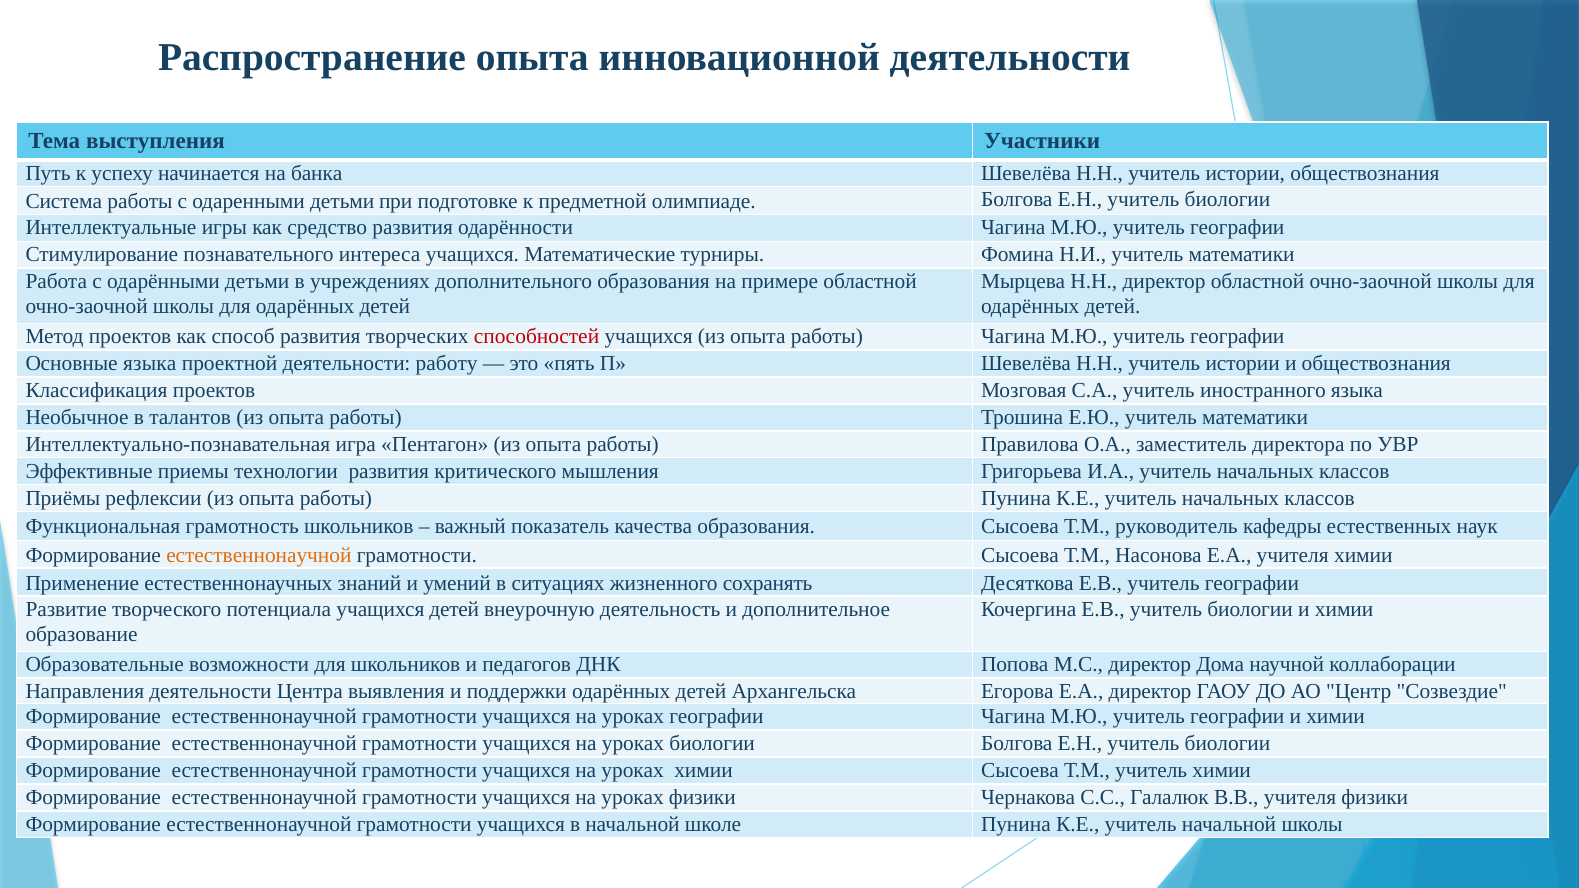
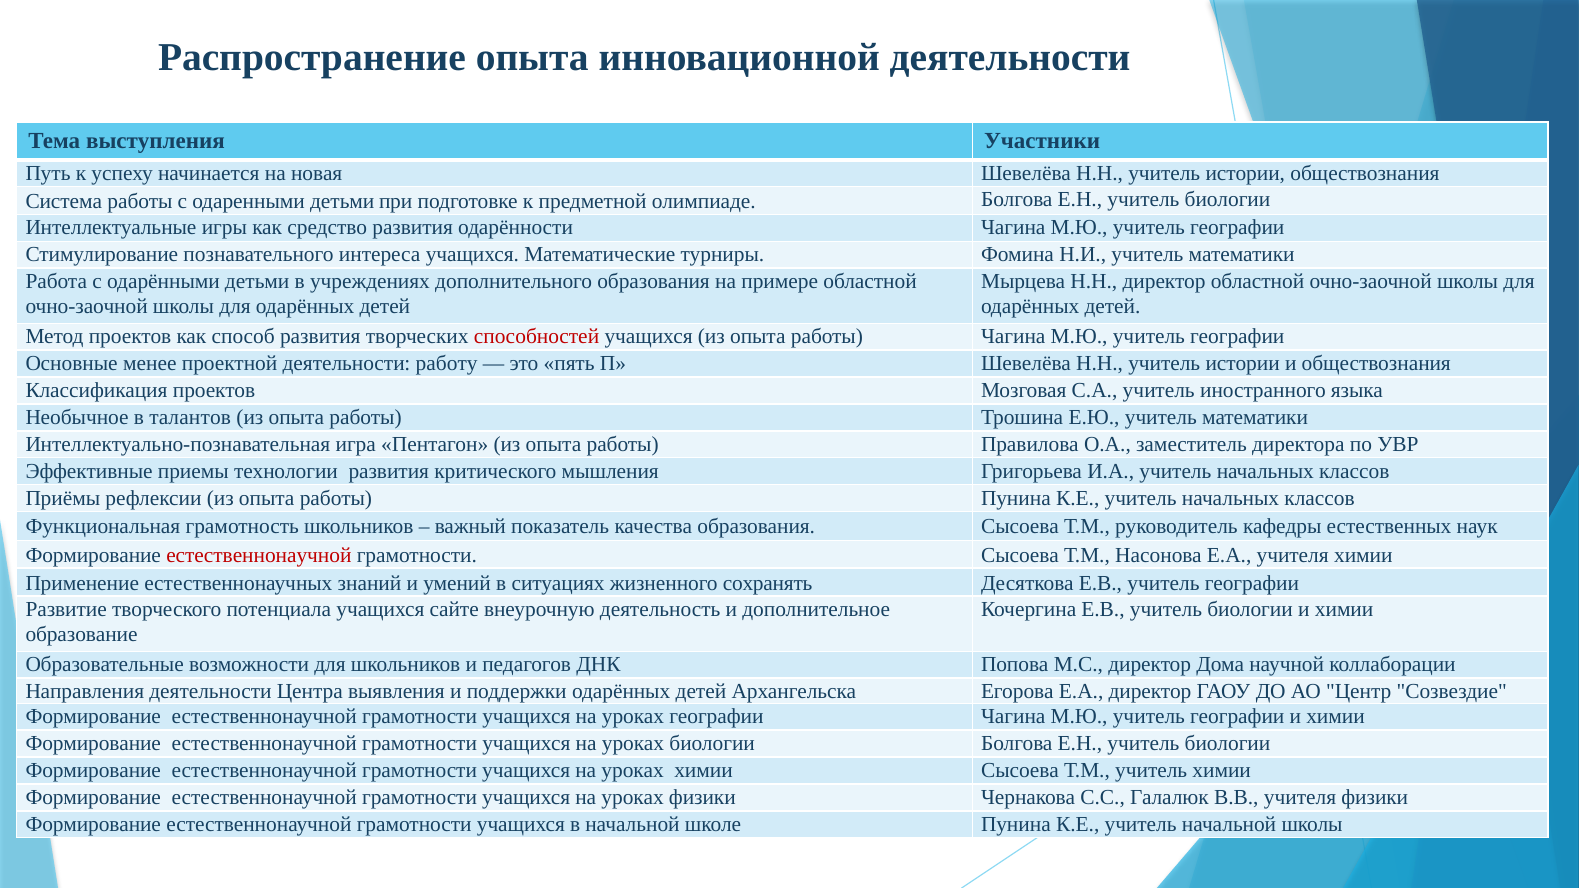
банка: банка -> новая
Основные языка: языка -> менее
естественнонаучной at (259, 556) colour: orange -> red
учащихся детей: детей -> сайте
